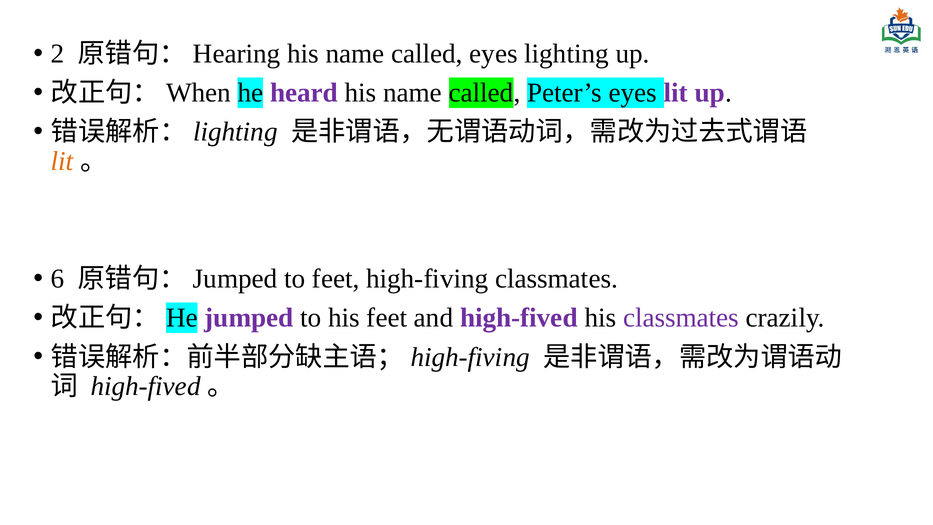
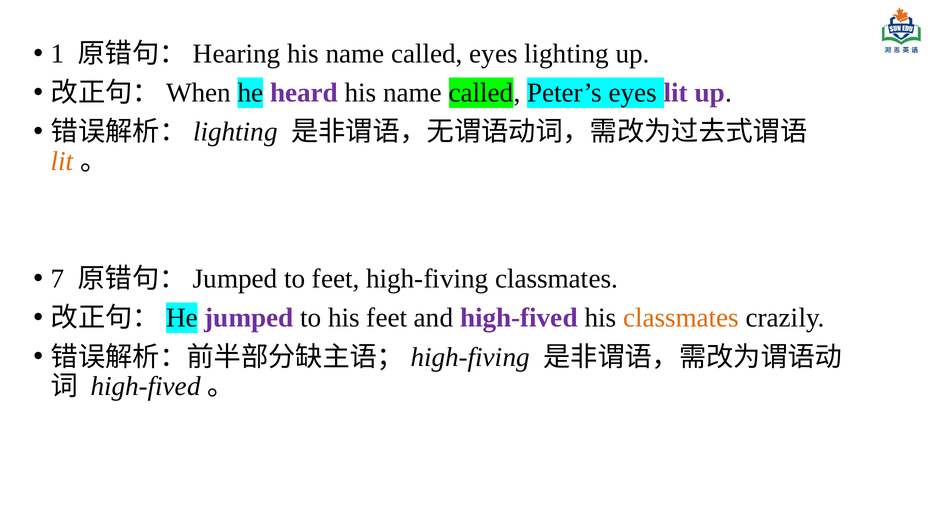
2: 2 -> 1
6: 6 -> 7
classmates at (681, 318) colour: purple -> orange
